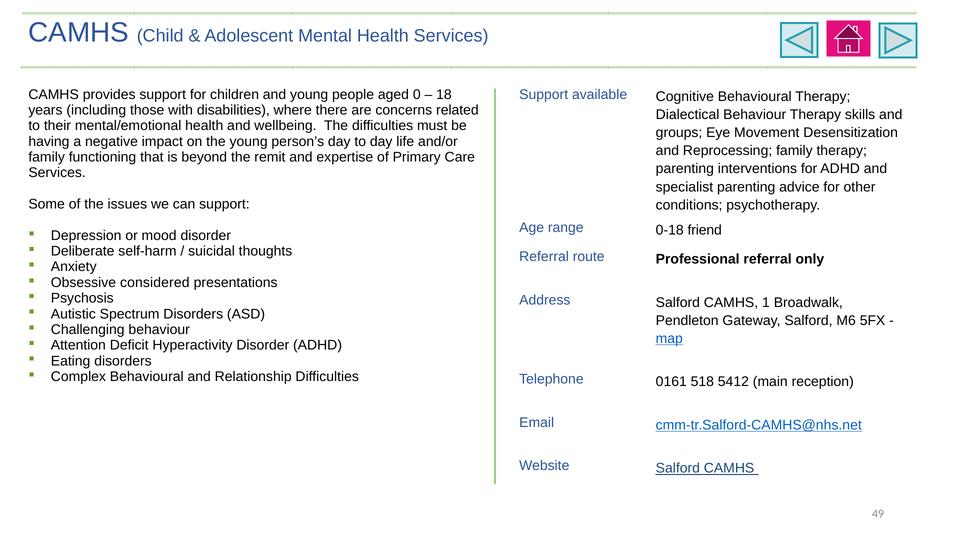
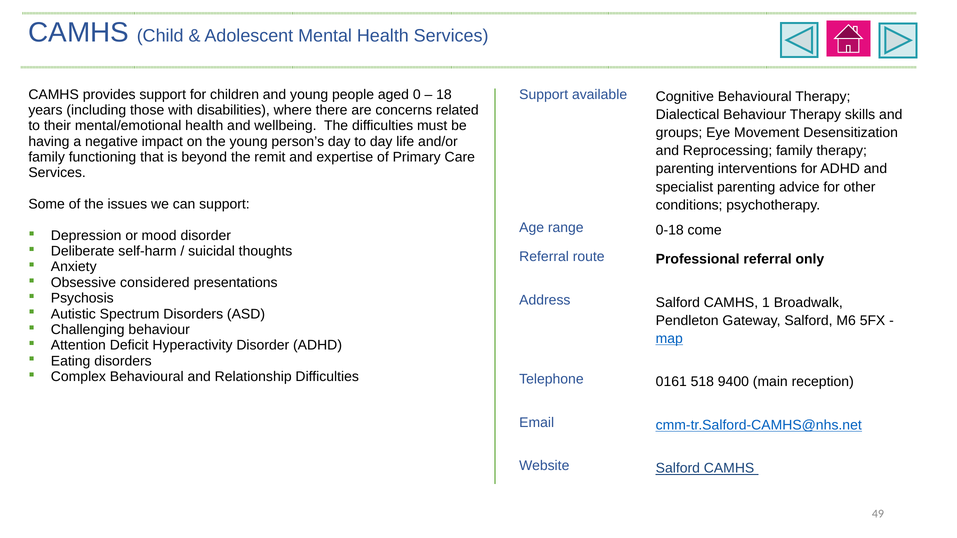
friend: friend -> come
5412: 5412 -> 9400
